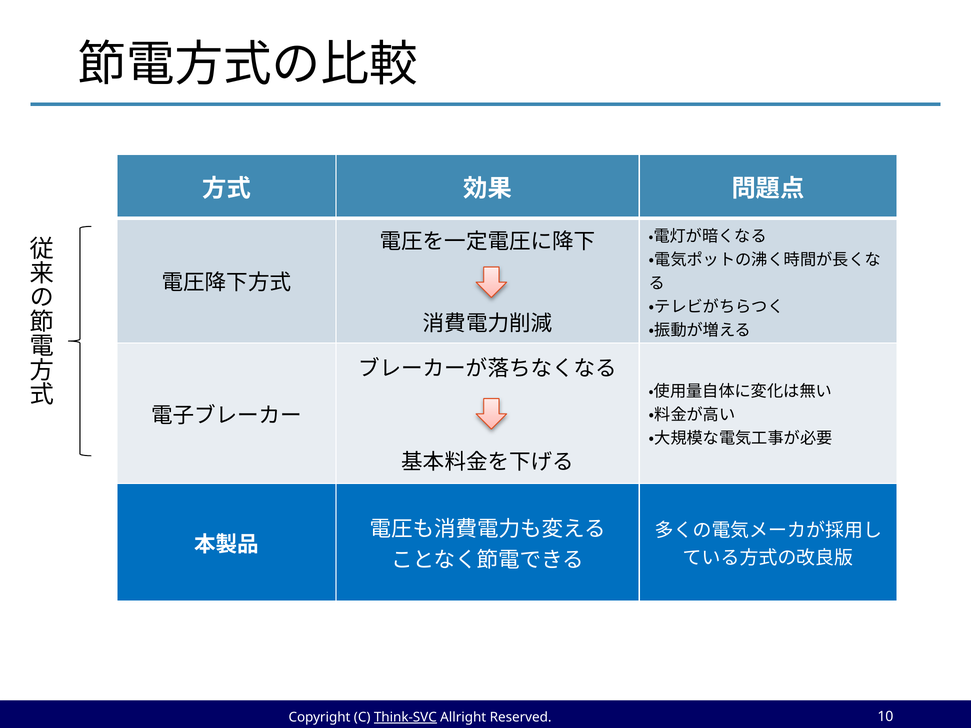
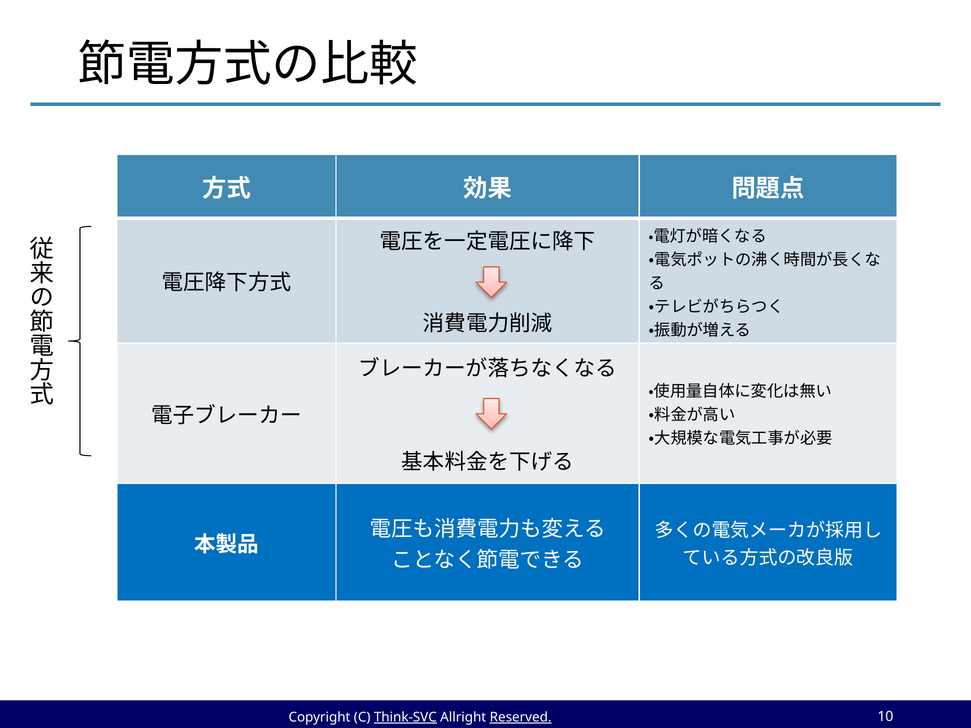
Reserved underline: none -> present
